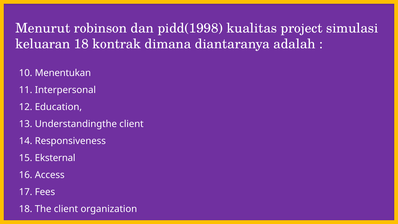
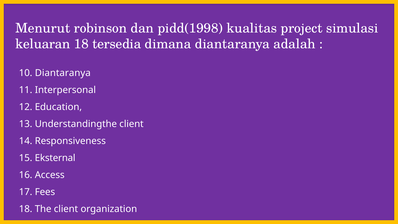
kontrak: kontrak -> tersedia
10 Menentukan: Menentukan -> Diantaranya
